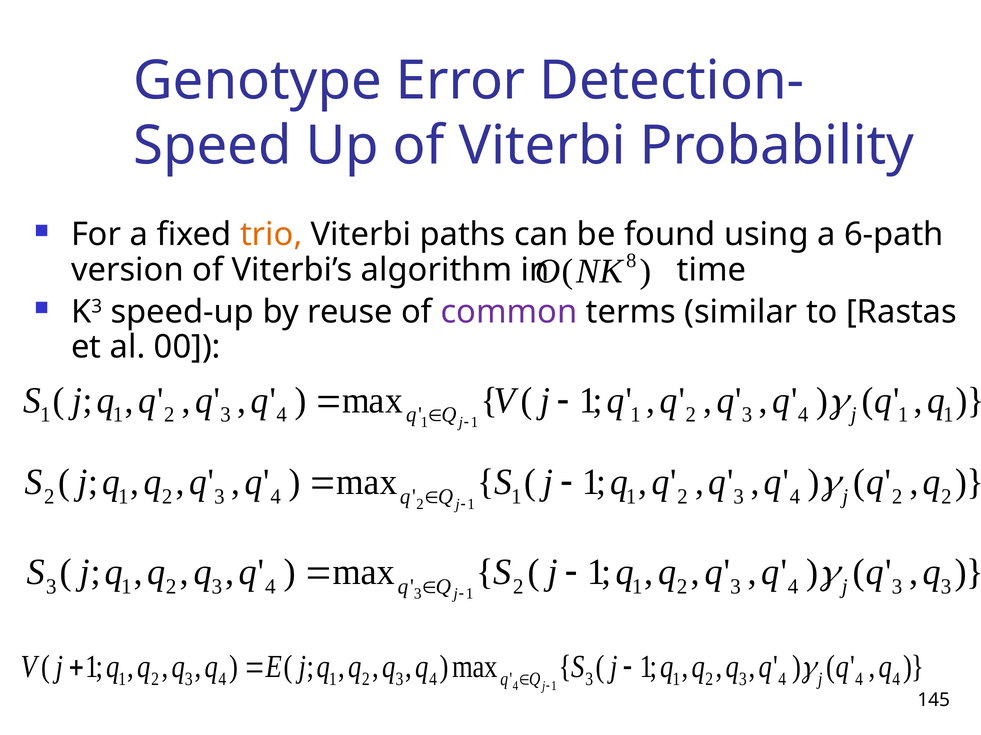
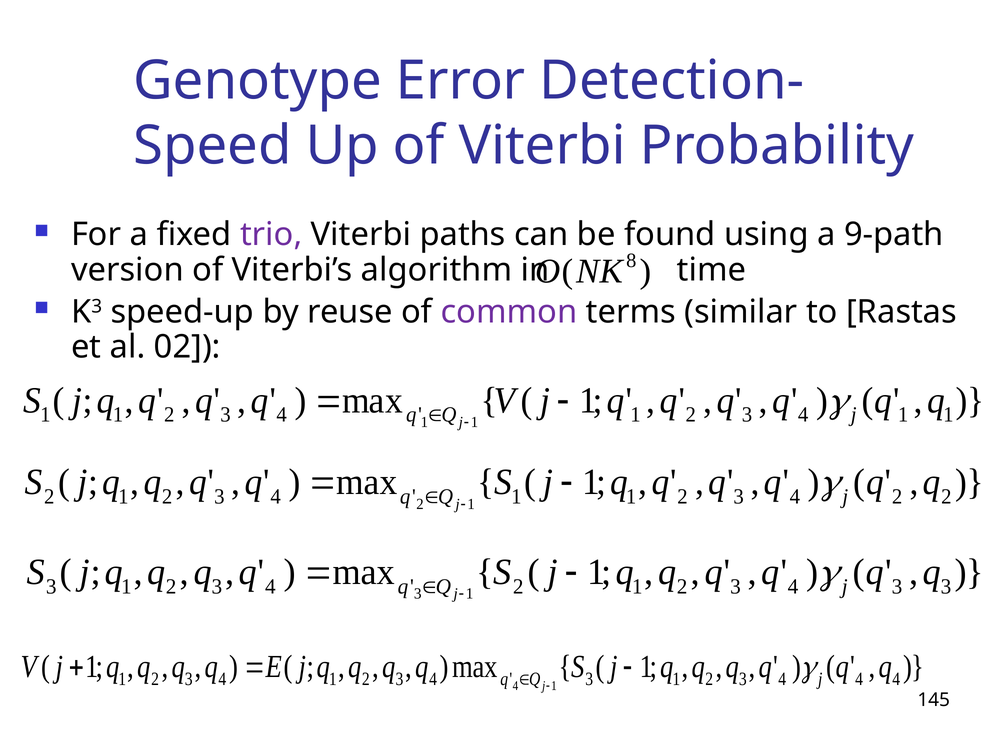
trio colour: orange -> purple
6-path: 6-path -> 9-path
00: 00 -> 02
